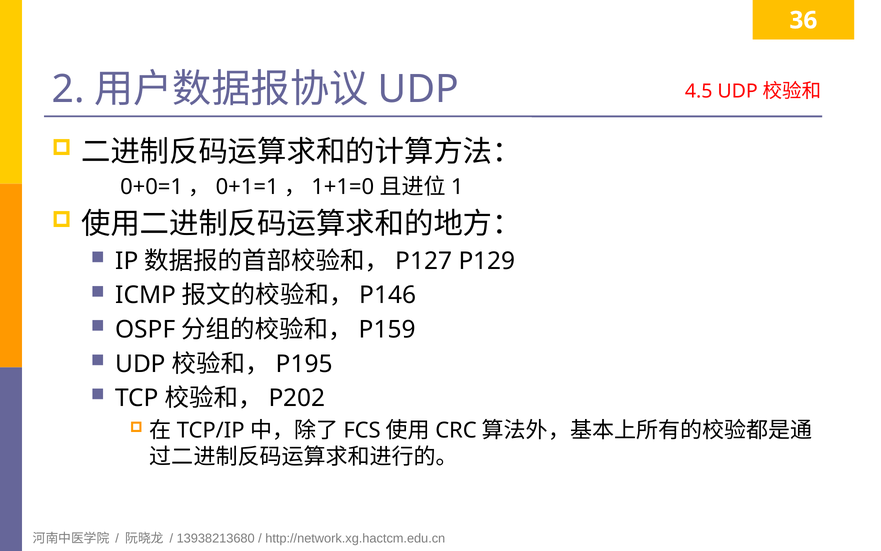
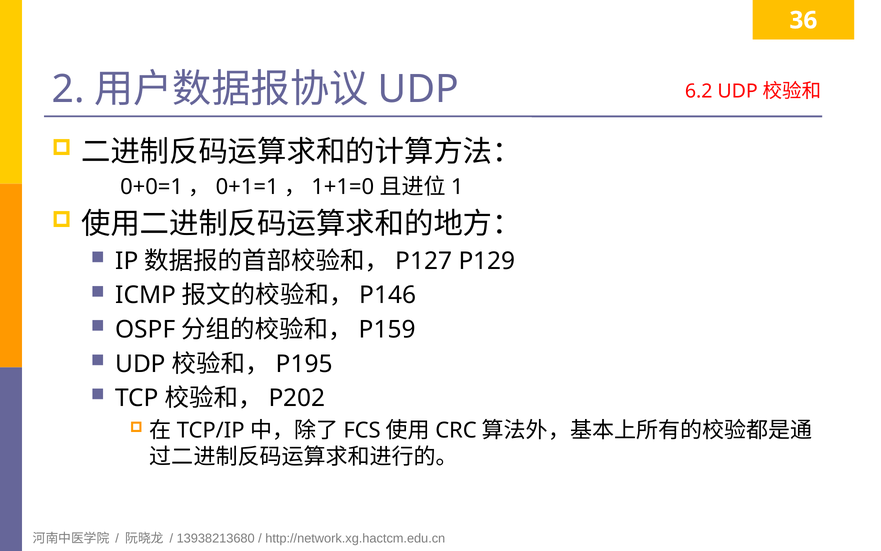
4.5: 4.5 -> 6.2
